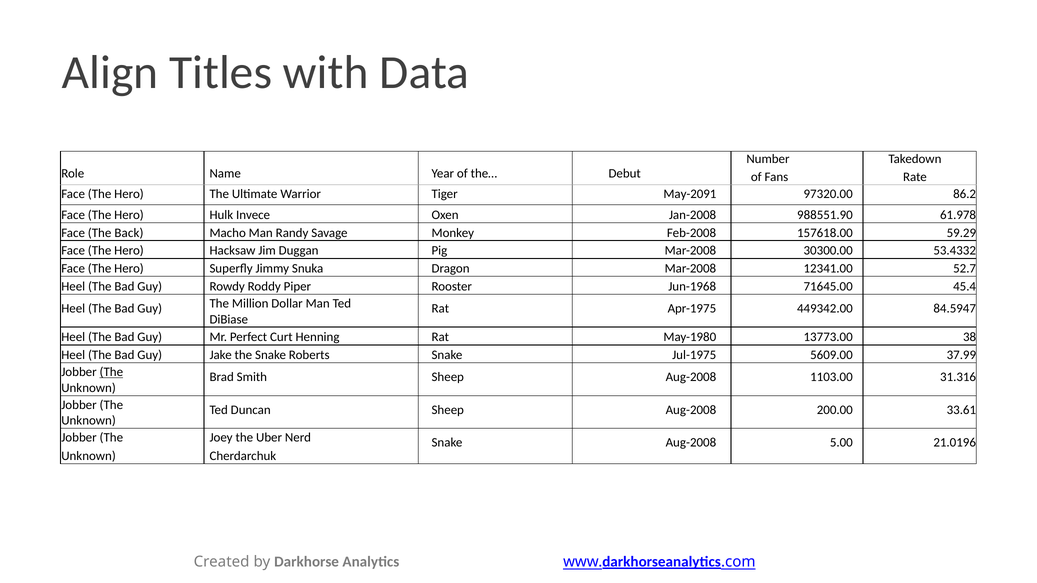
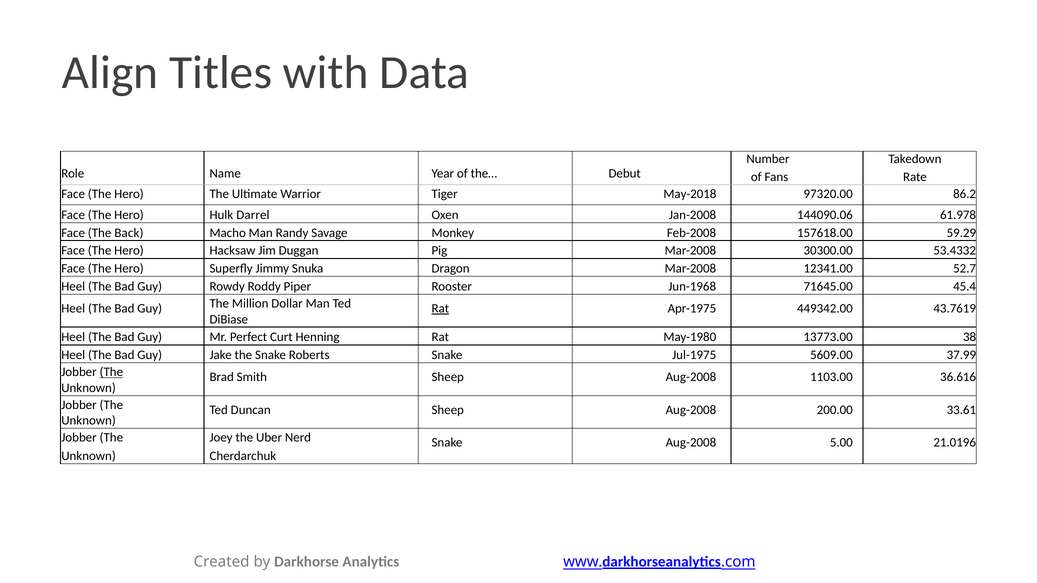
May-2091: May-2091 -> May-2018
Invece: Invece -> Darrel
988551.90: 988551.90 -> 144090.06
Rat at (440, 309) underline: none -> present
84.5947: 84.5947 -> 43.7619
31.316: 31.316 -> 36.616
